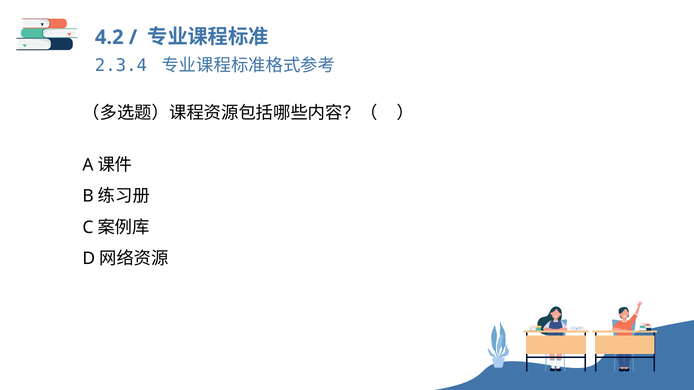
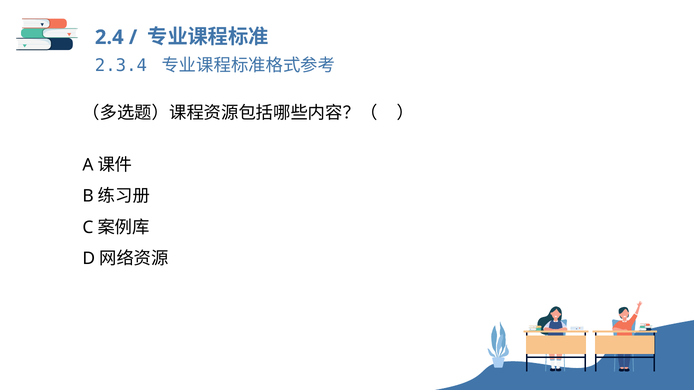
4.2: 4.2 -> 2.4
